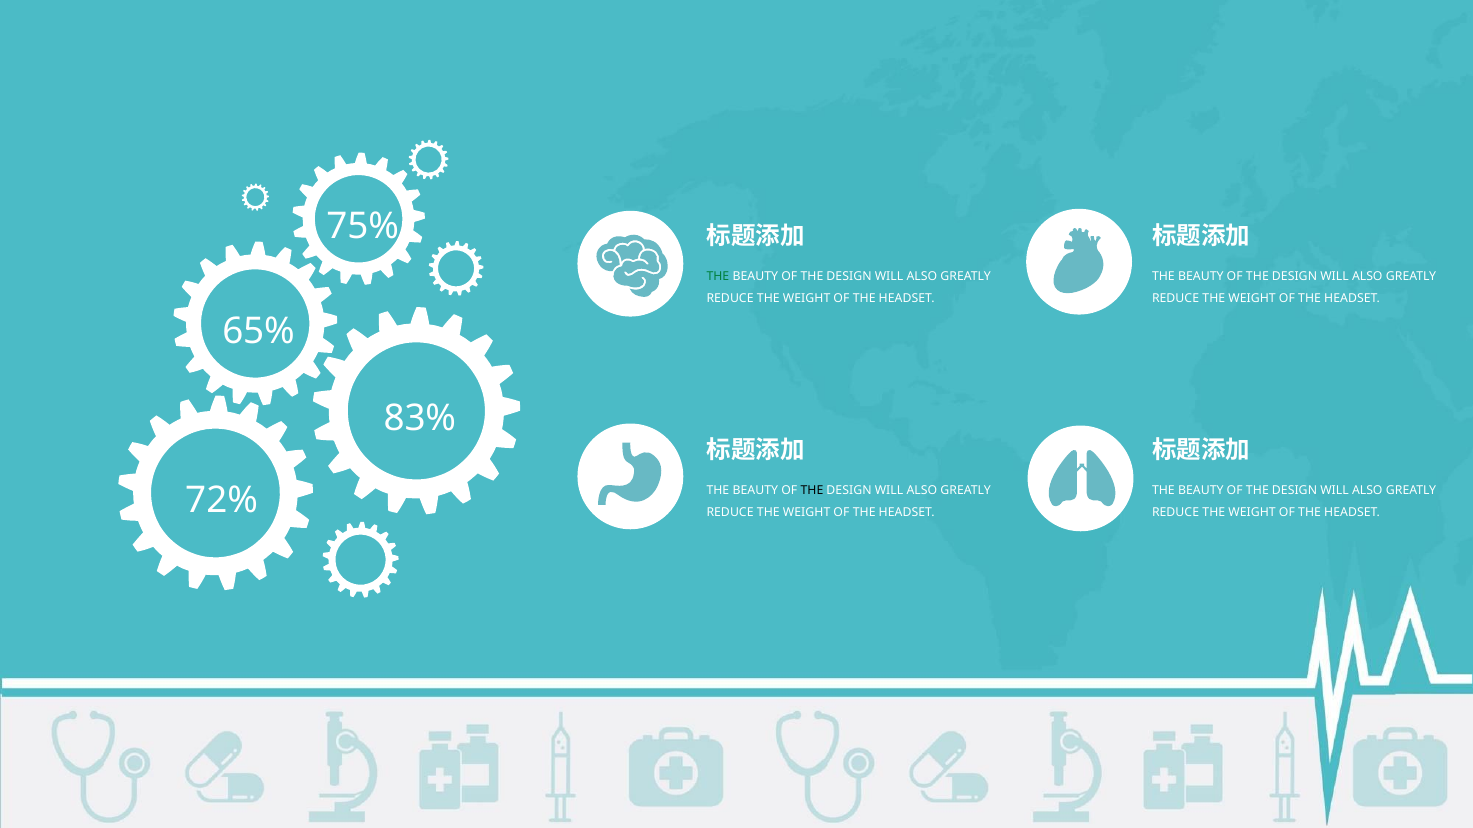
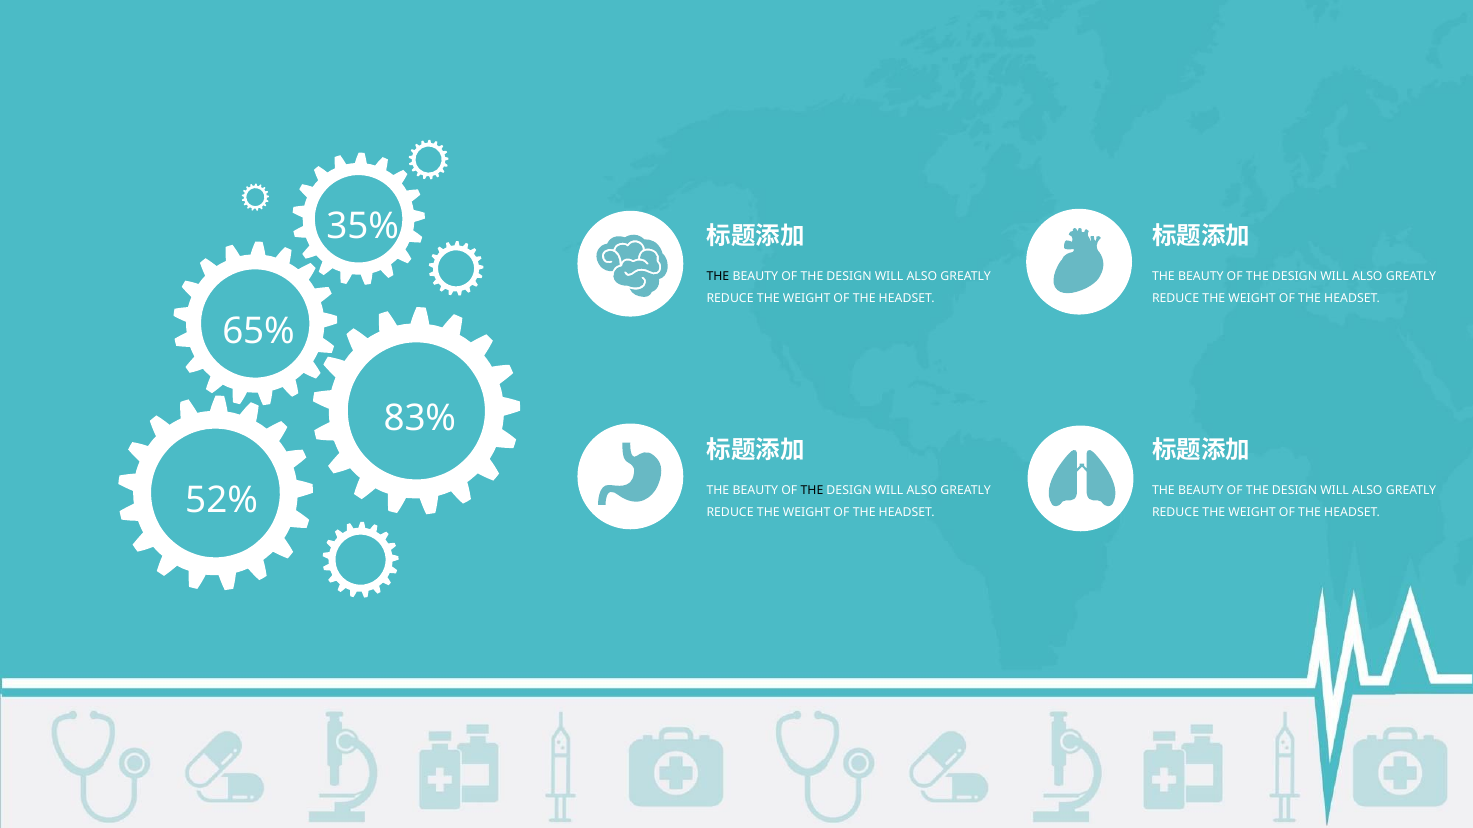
75%: 75% -> 35%
THE at (718, 277) colour: green -> black
72%: 72% -> 52%
